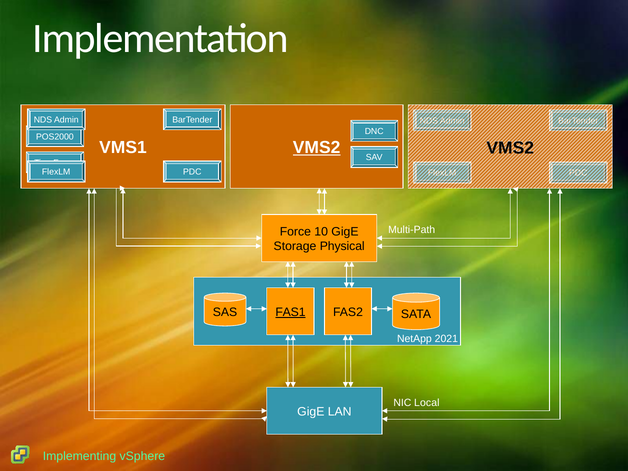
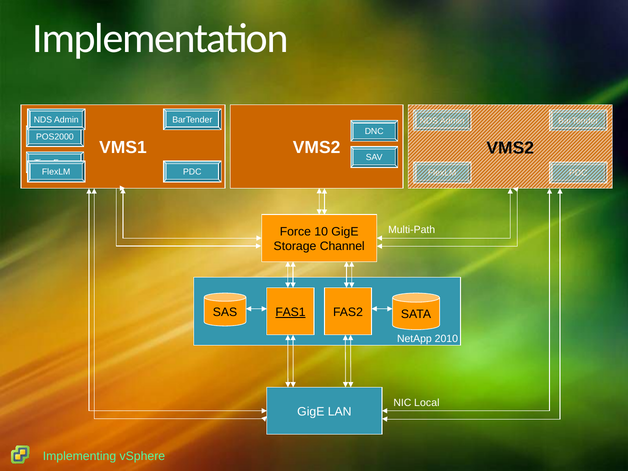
VMS2 at (317, 148) underline: present -> none
Physical: Physical -> Channel
2021: 2021 -> 2010
